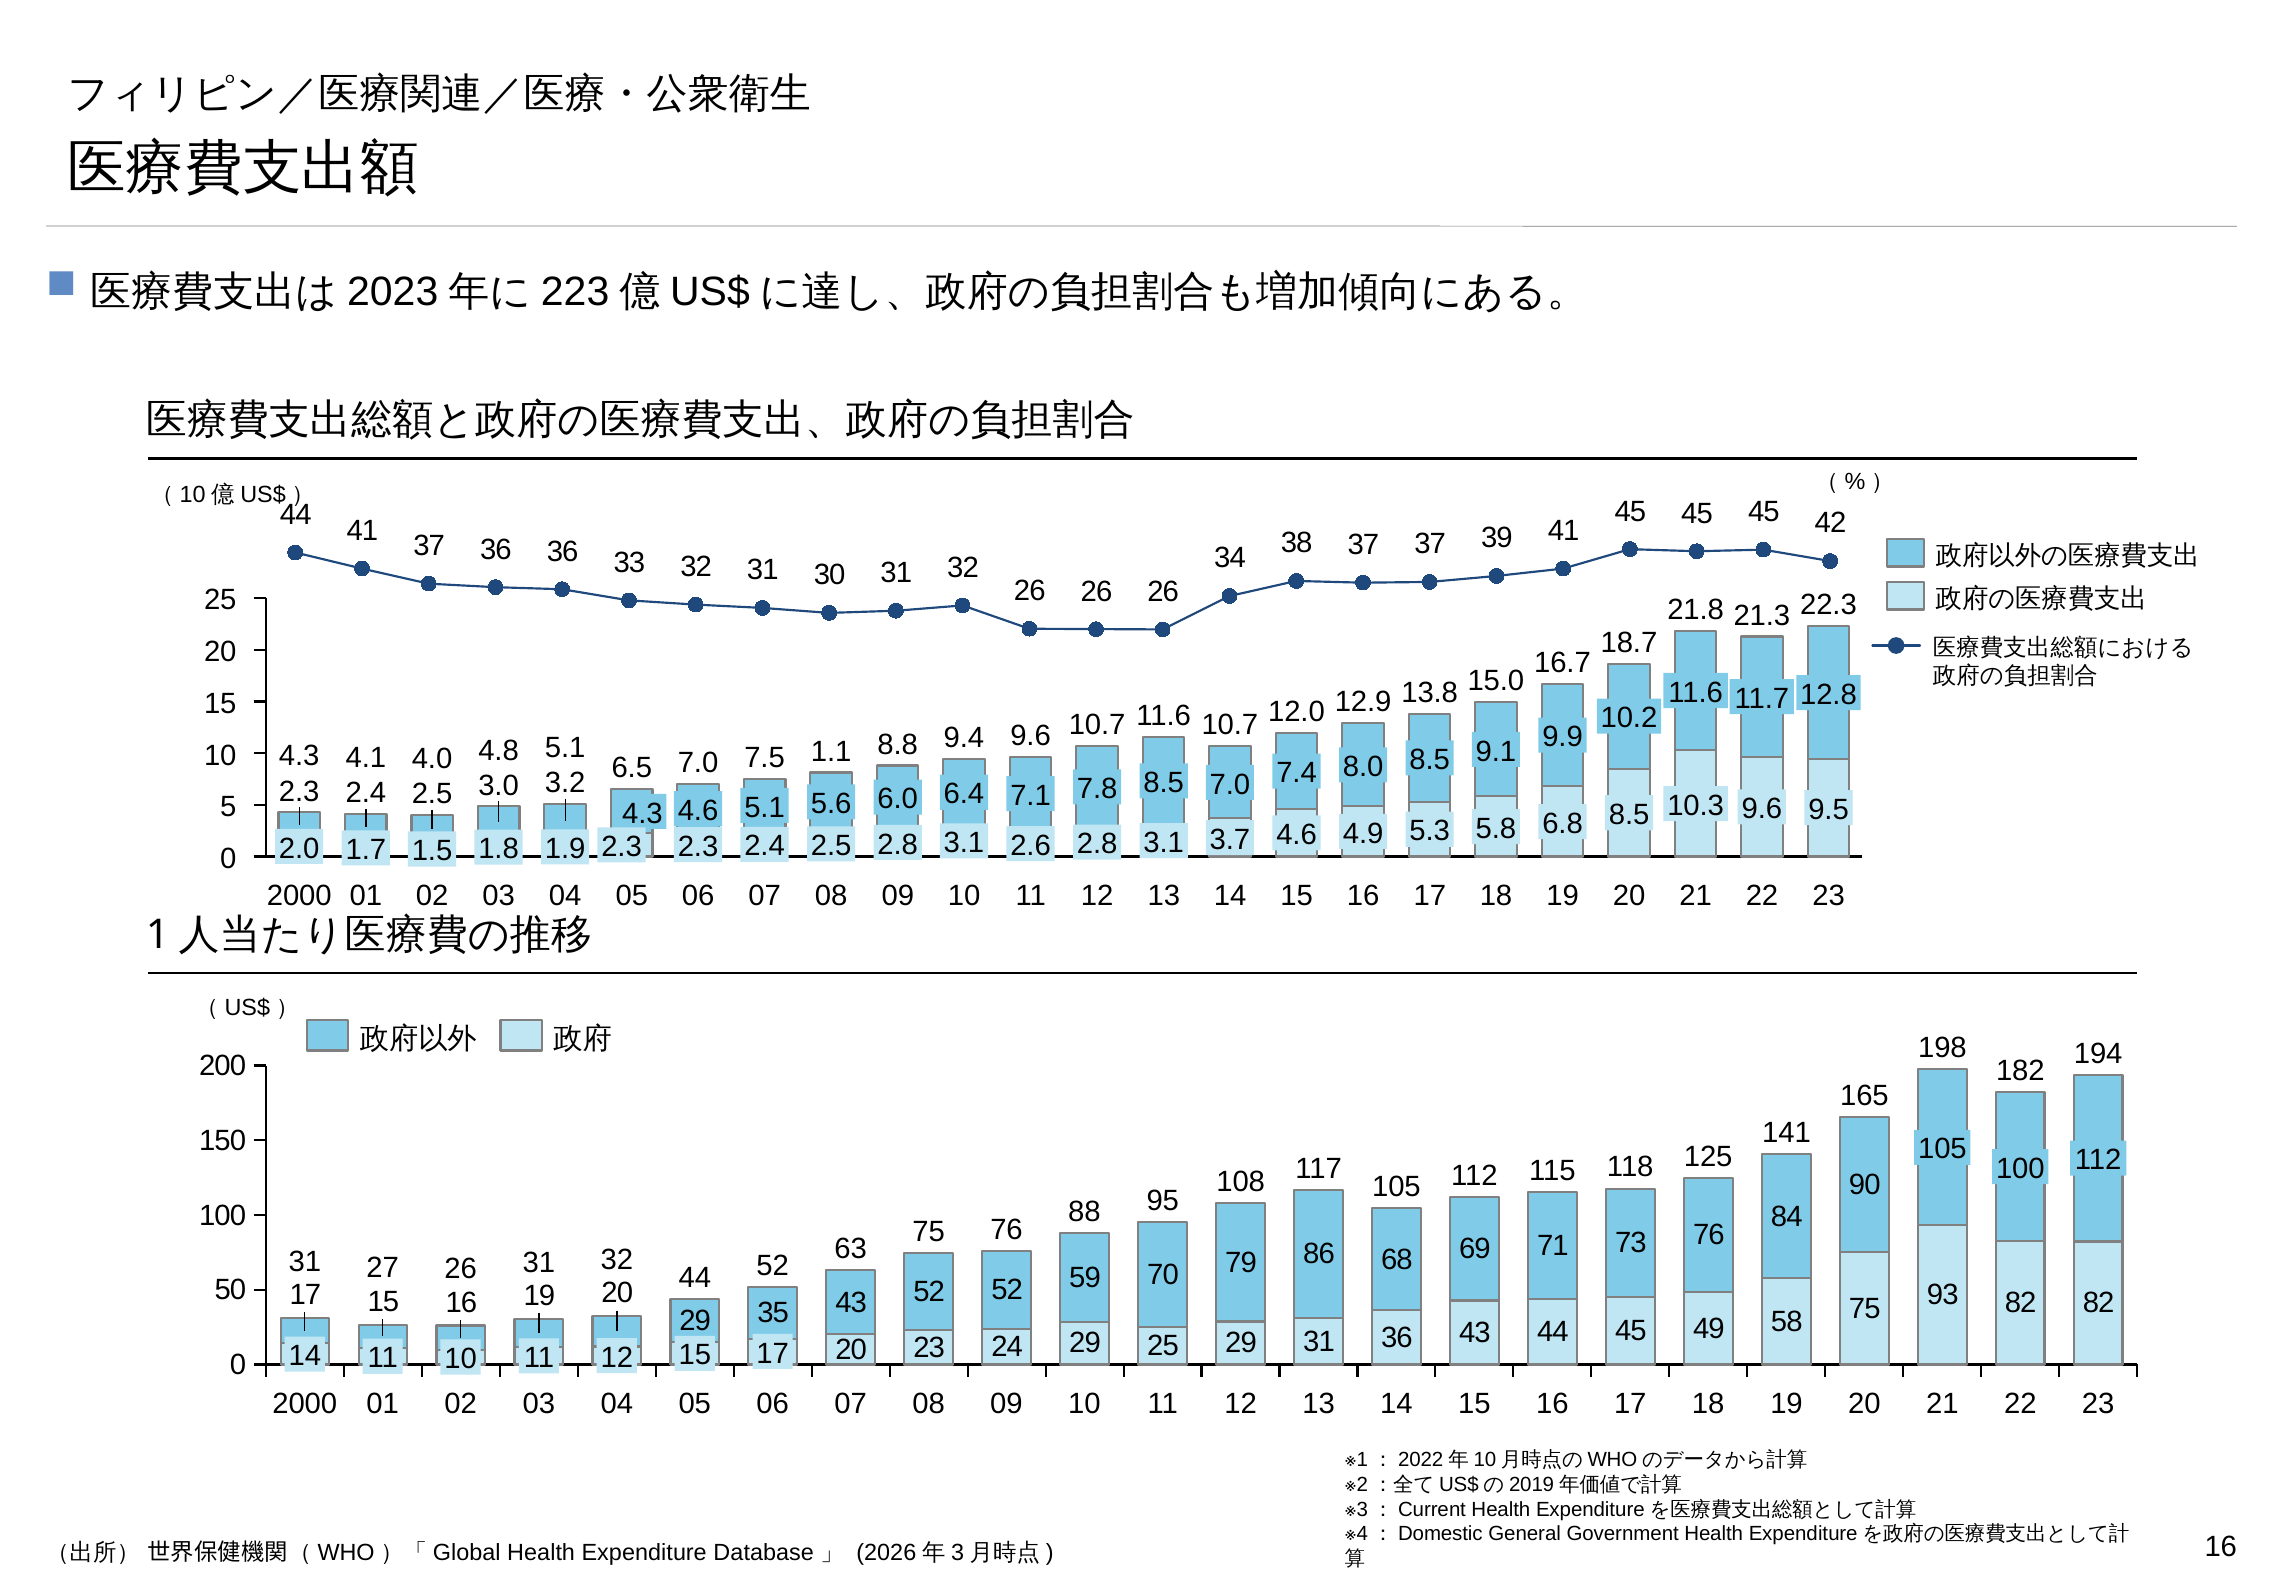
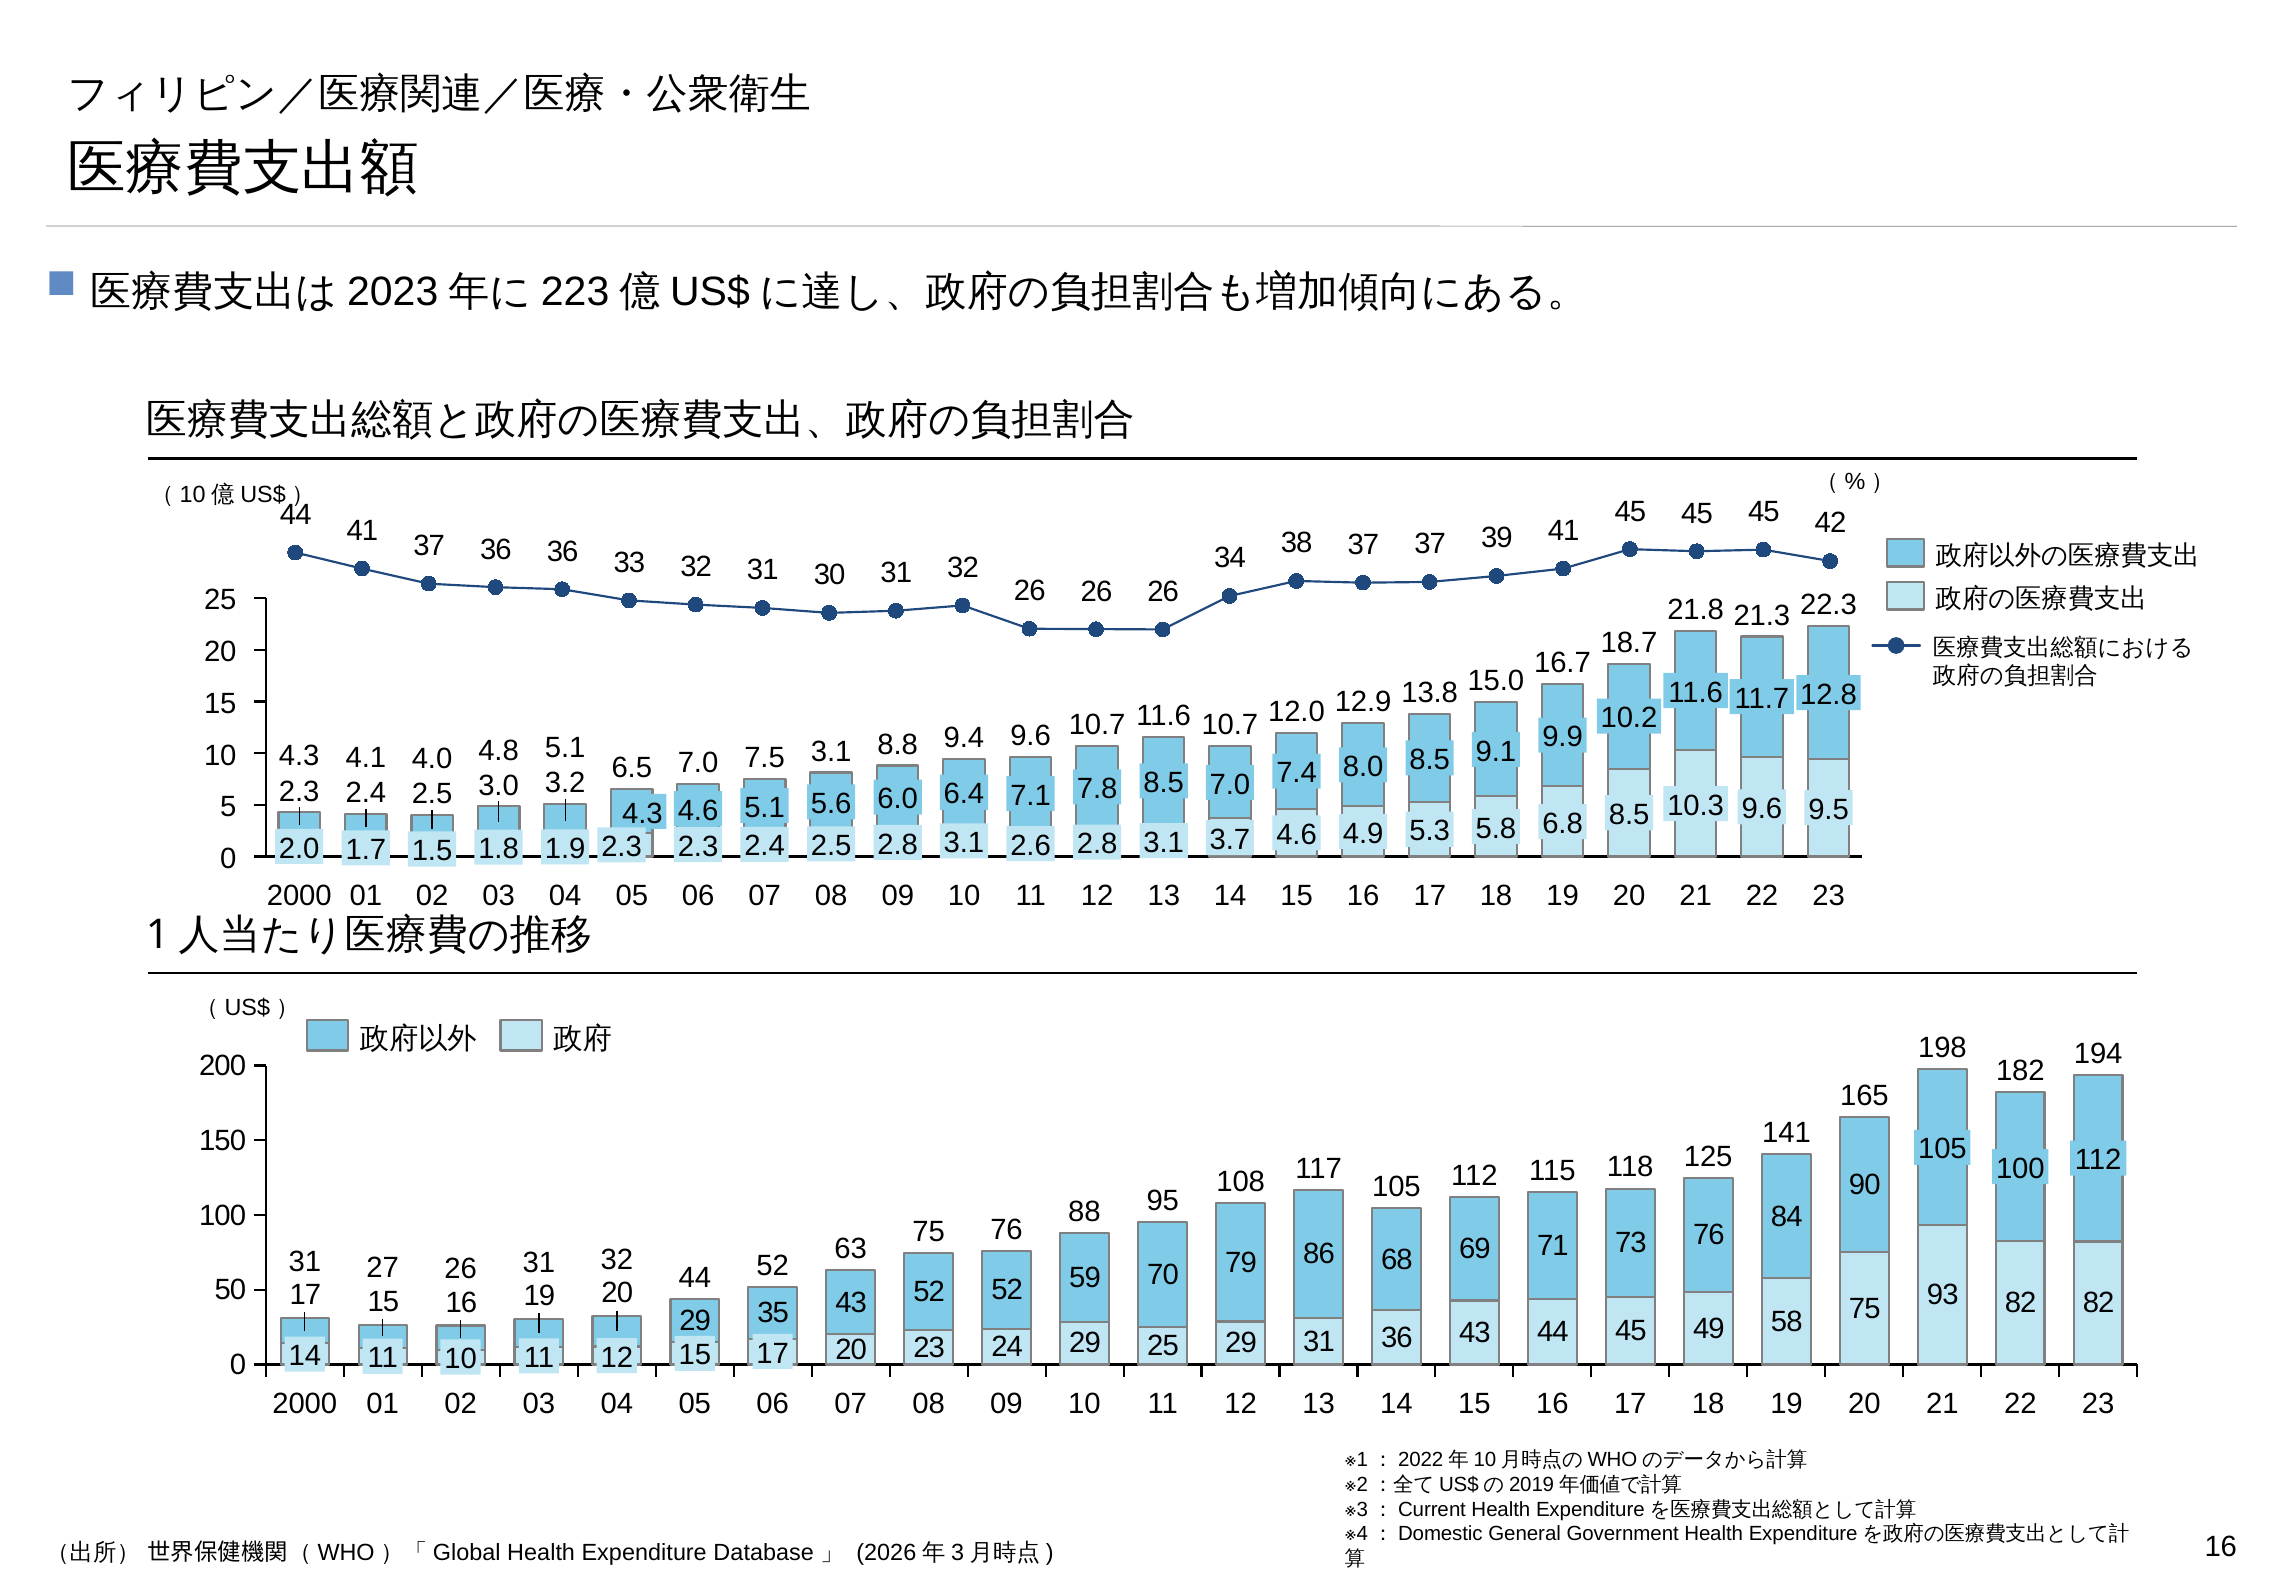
7.5 1.1: 1.1 -> 3.1
